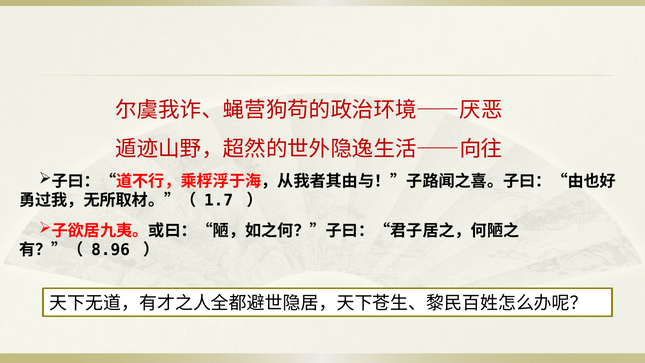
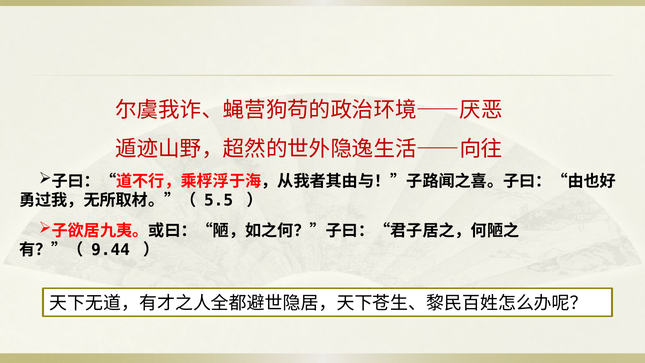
1.7: 1.7 -> 5.5
8.96: 8.96 -> 9.44
